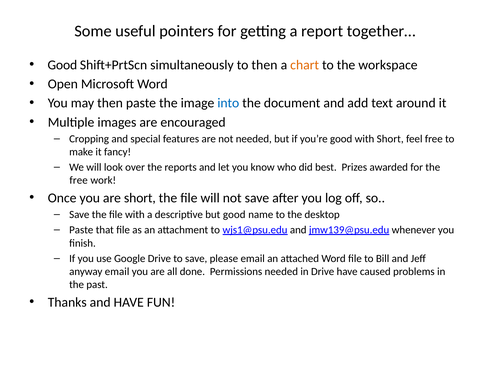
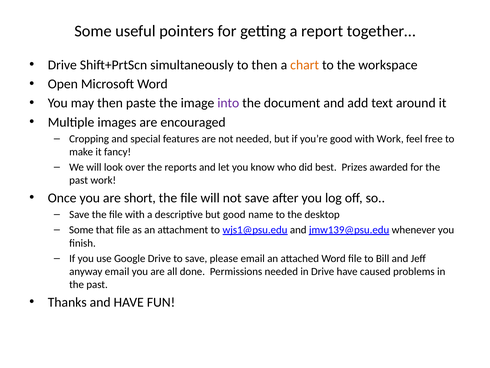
Good at (62, 65): Good -> Drive
into colour: blue -> purple
with Short: Short -> Work
free at (79, 180): free -> past
Paste at (81, 230): Paste -> Some
